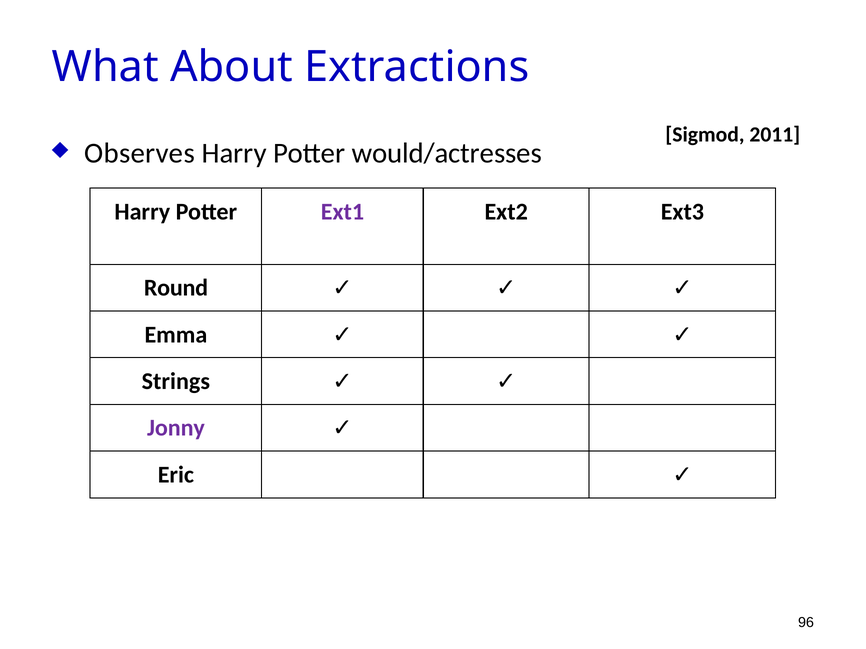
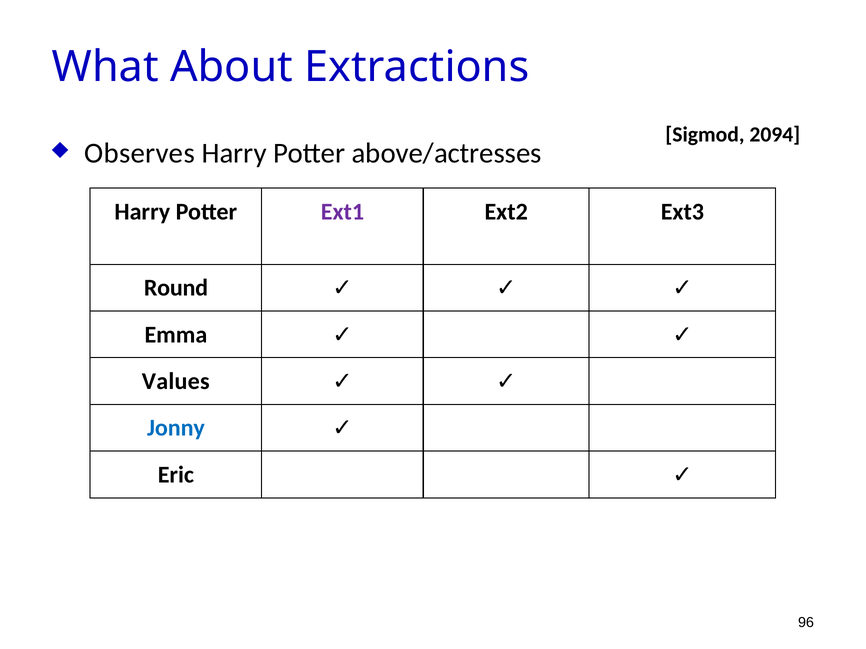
2011: 2011 -> 2094
would/actresses: would/actresses -> above/actresses
Strings: Strings -> Values
Jonny colour: purple -> blue
